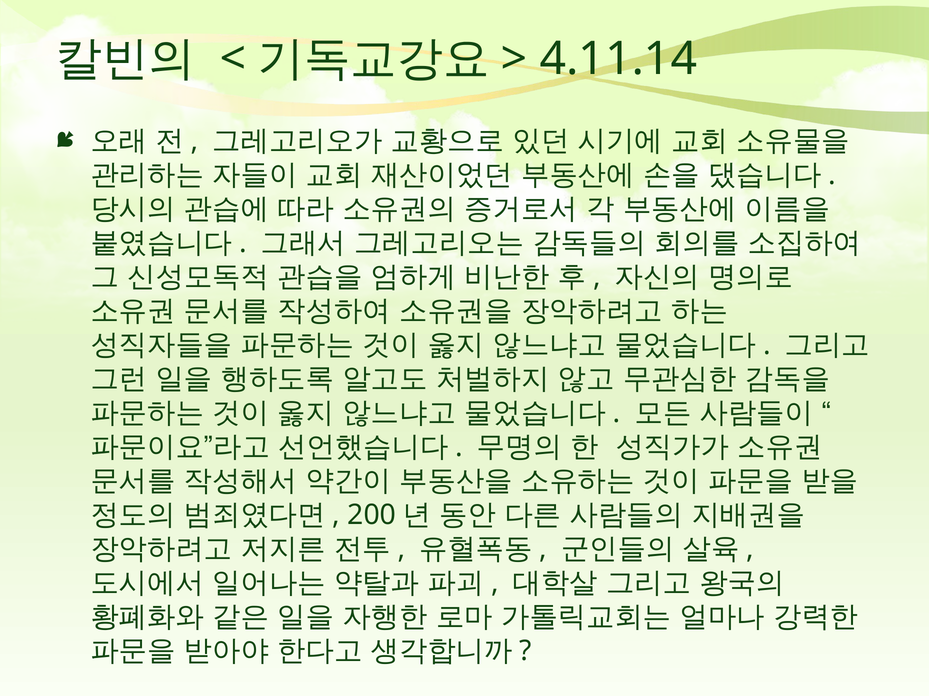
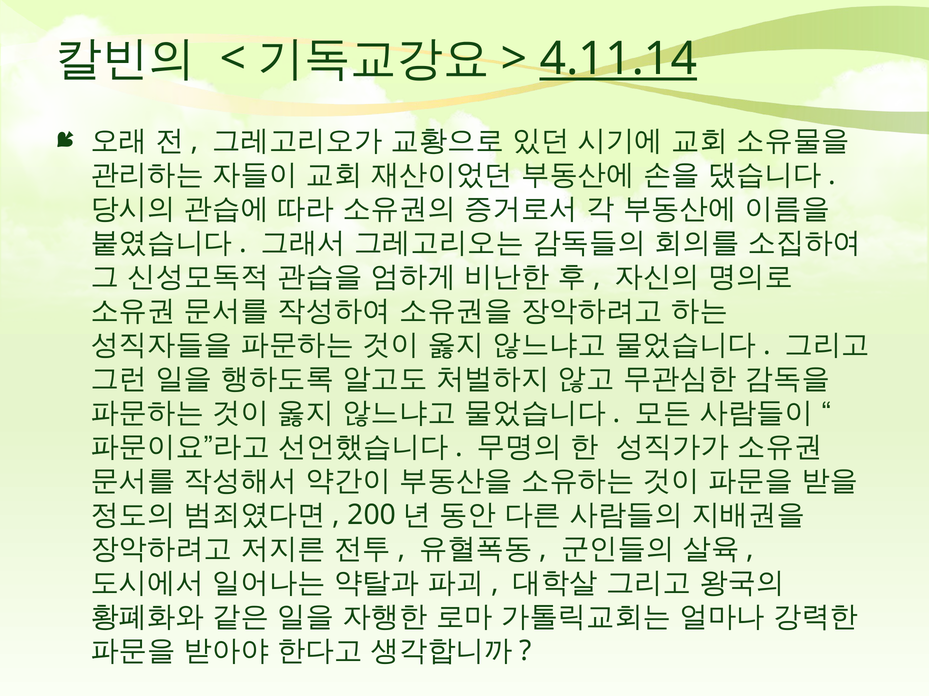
4.11.14 underline: none -> present
